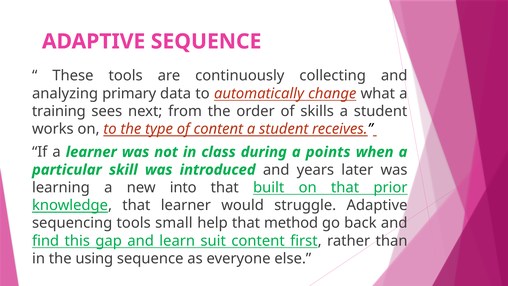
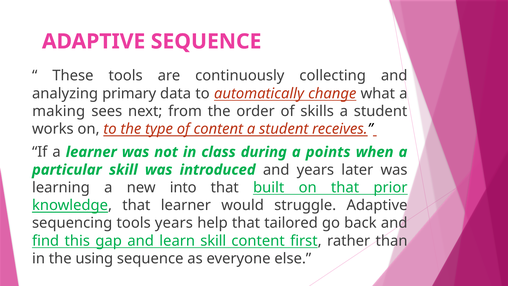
training: training -> making
tools small: small -> years
method: method -> tailored
learn suit: suit -> skill
